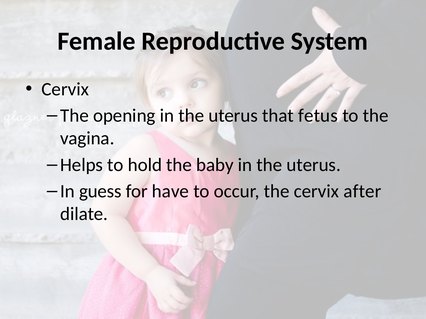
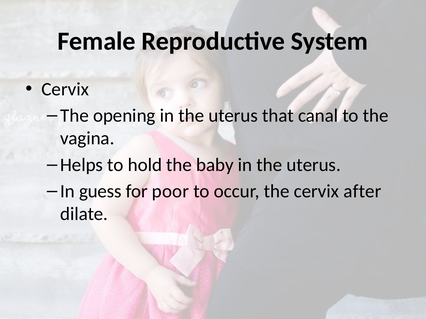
fetus: fetus -> canal
have: have -> poor
